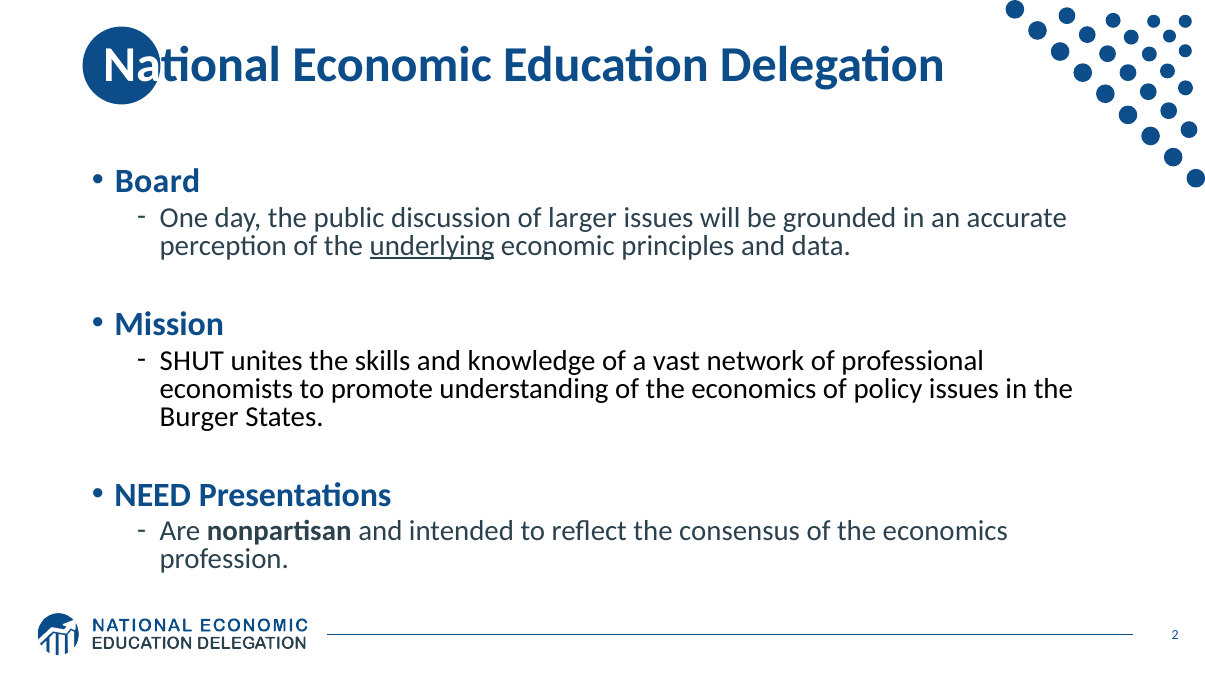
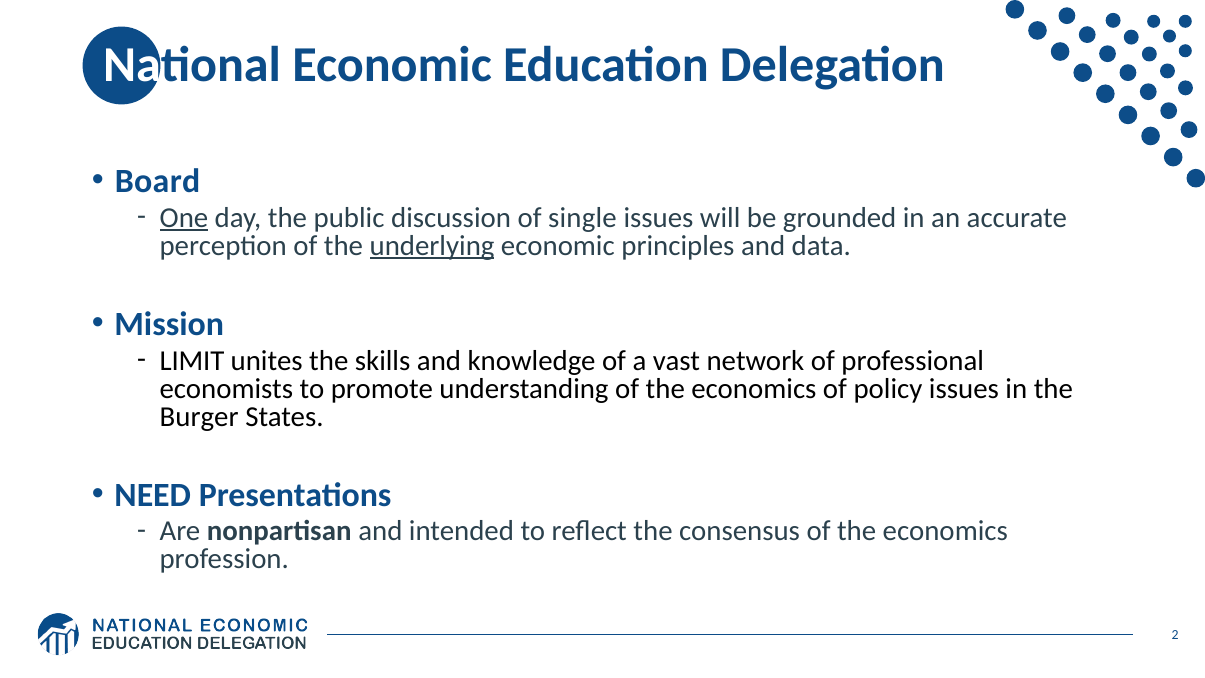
One underline: none -> present
larger: larger -> single
SHUT: SHUT -> LIMIT
